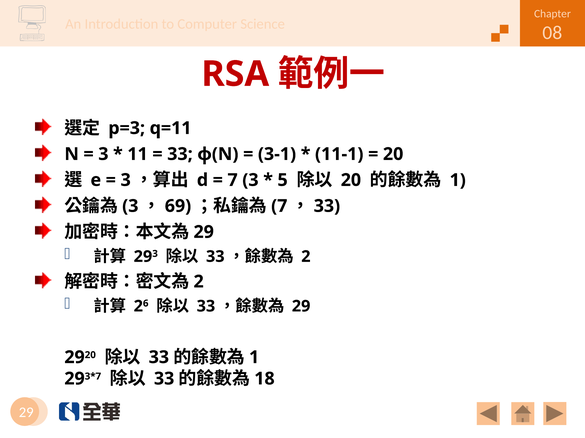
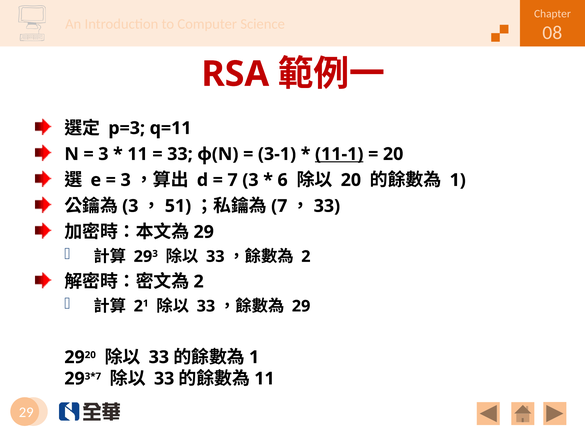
11-1 underline: none -> present
5: 5 -> 6
69: 69 -> 51
2 6: 6 -> 1
18 at (264, 379): 18 -> 11
